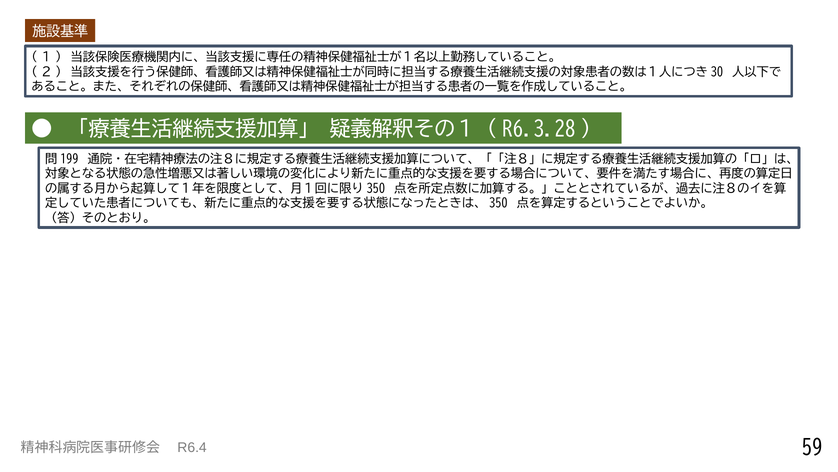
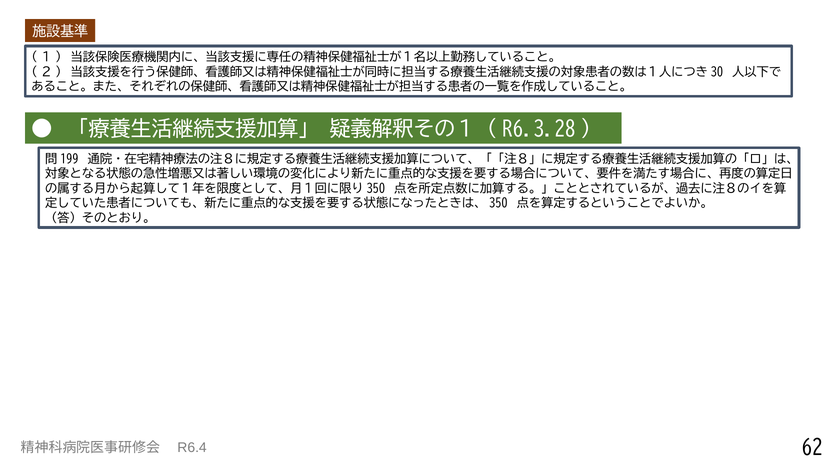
59: 59 -> 62
